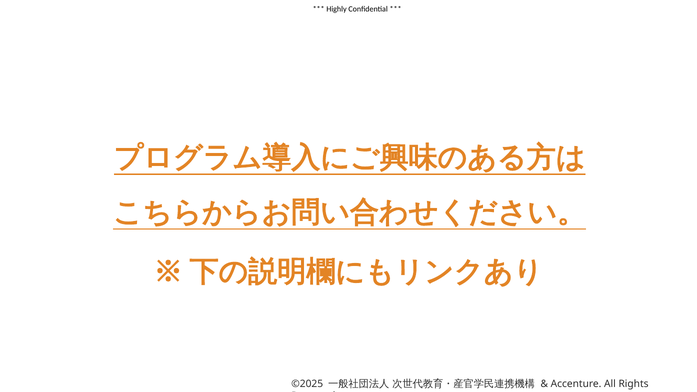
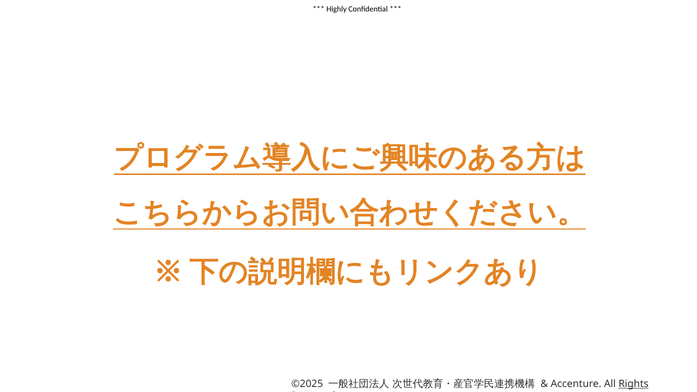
Rights underline: none -> present
